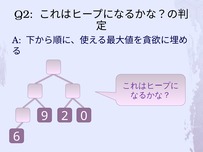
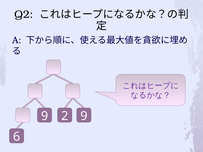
9 0: 0 -> 9
